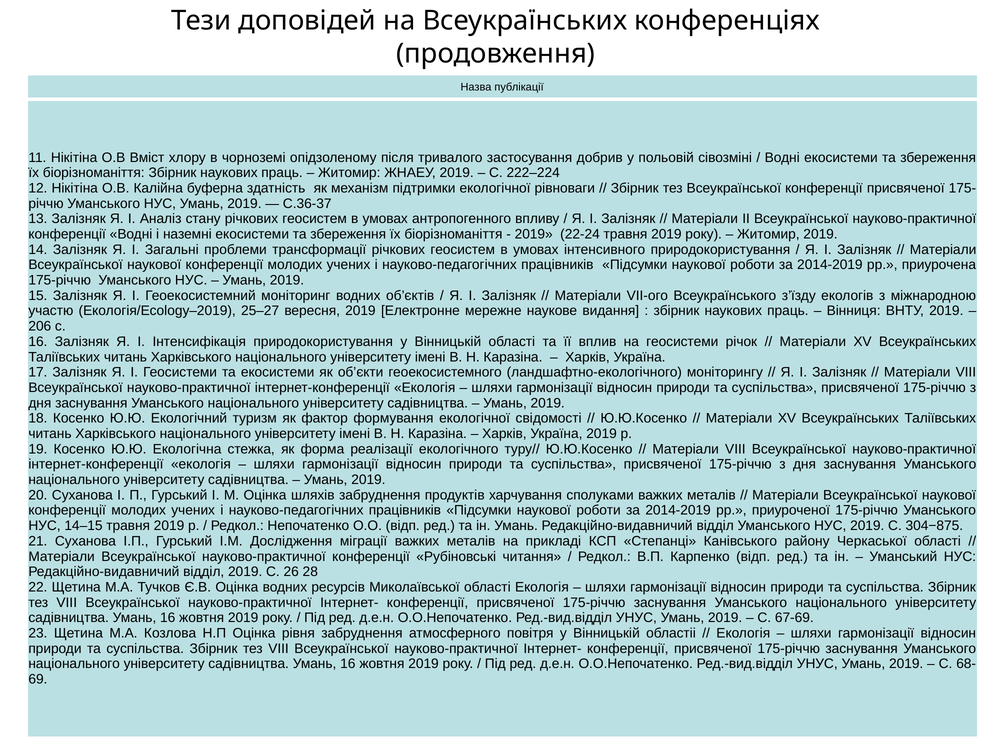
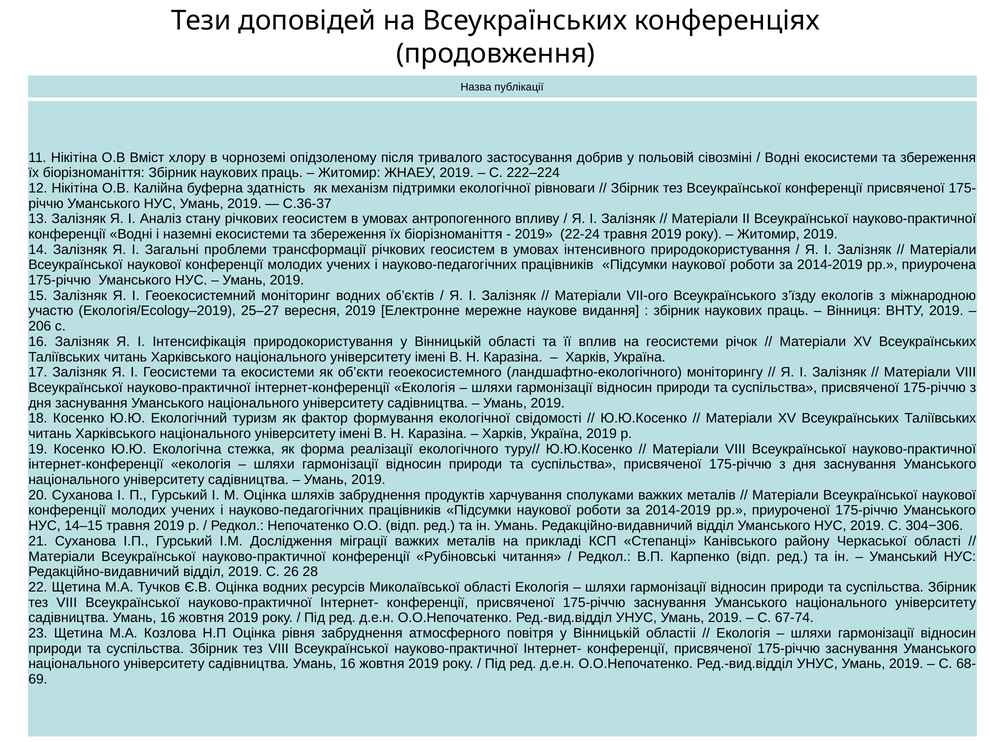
304−875: 304−875 -> 304−306
67-69: 67-69 -> 67-74
